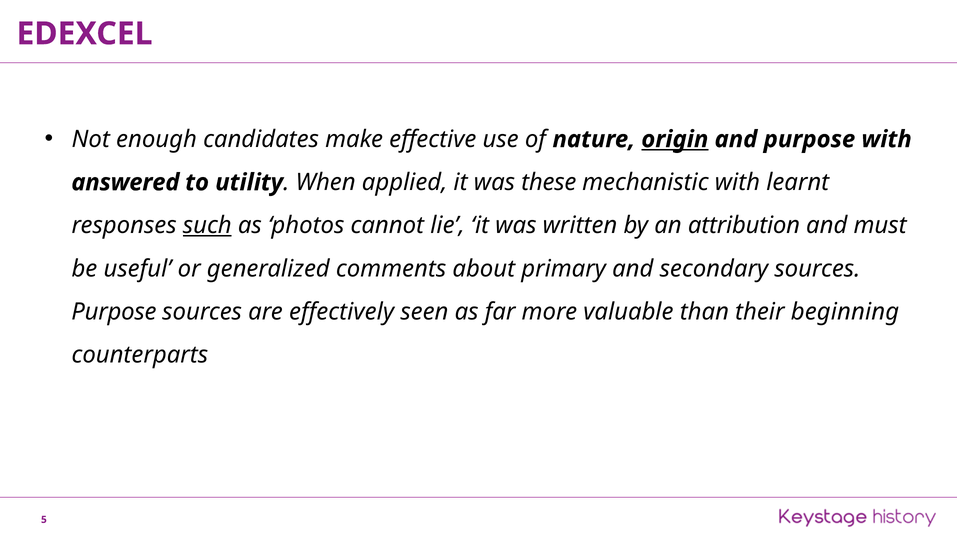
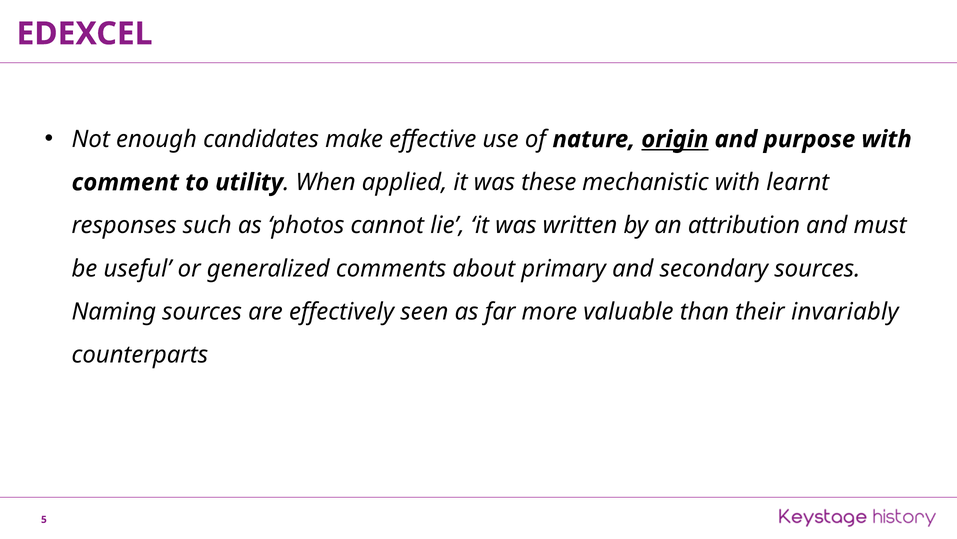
answered: answered -> comment
such underline: present -> none
Purpose at (114, 311): Purpose -> Naming
beginning: beginning -> invariably
